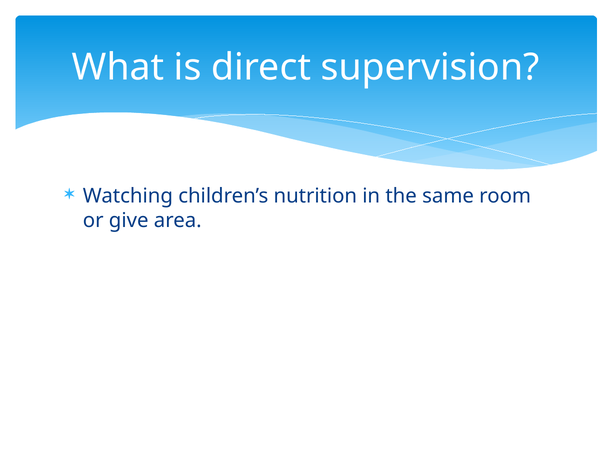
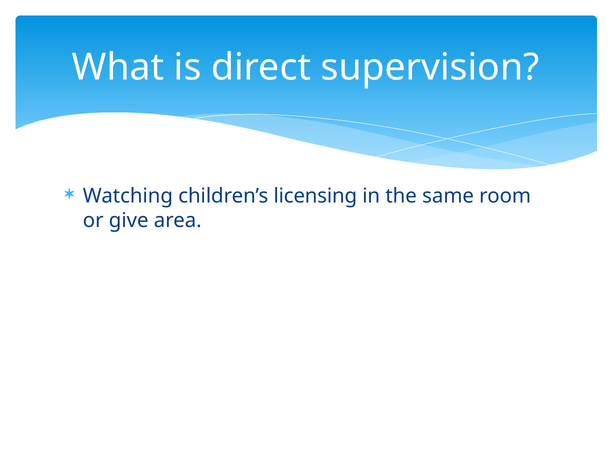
nutrition: nutrition -> licensing
